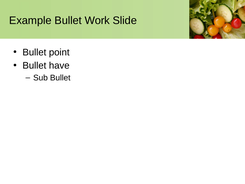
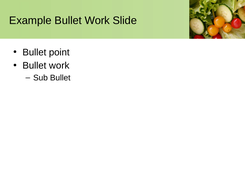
have at (59, 66): have -> work
